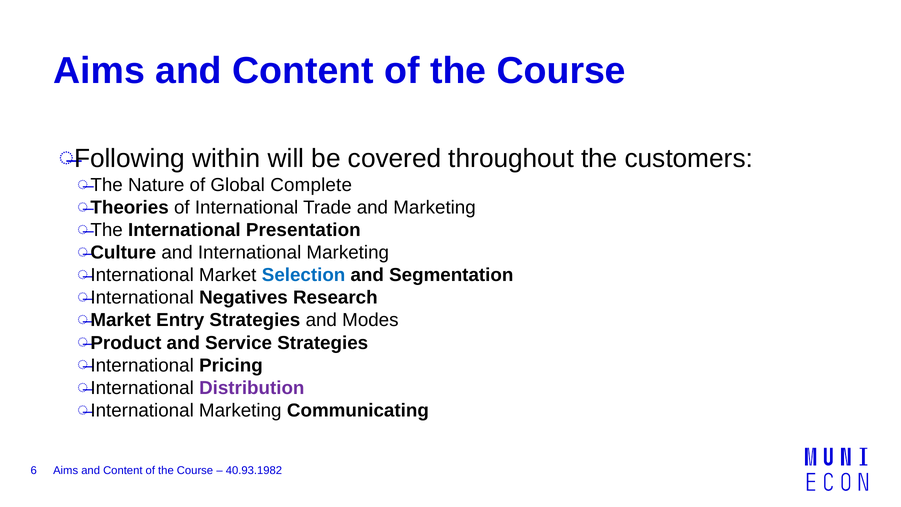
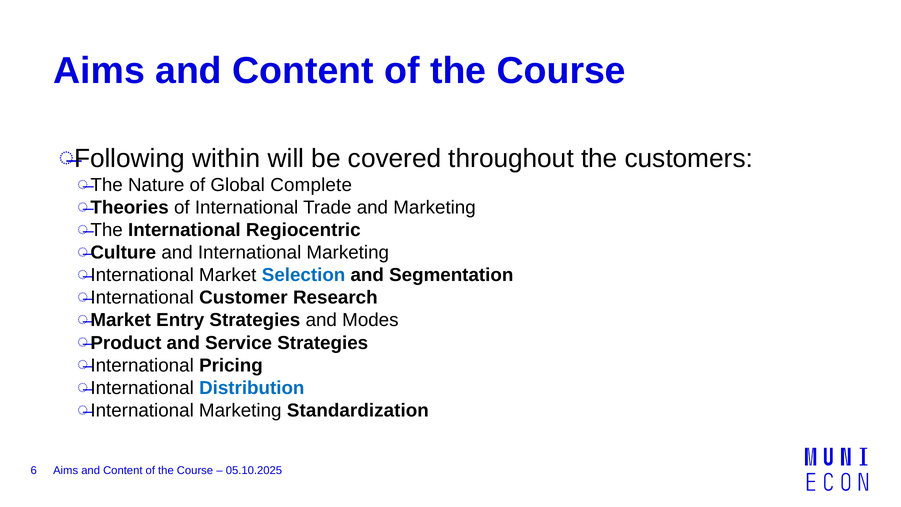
Presentation: Presentation -> Regiocentric
Negatives: Negatives -> Customer
Distribution colour: purple -> blue
Communicating: Communicating -> Standardization
40.93.1982: 40.93.1982 -> 05.10.2025
